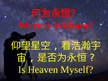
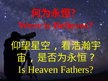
William: William -> Believes
Myself: Myself -> Fathers
